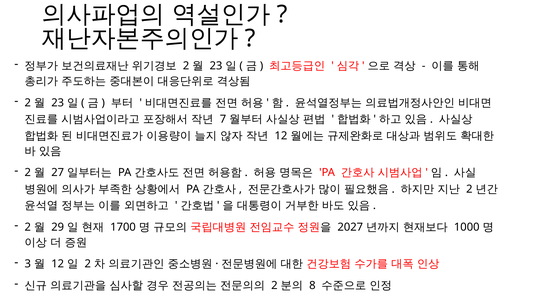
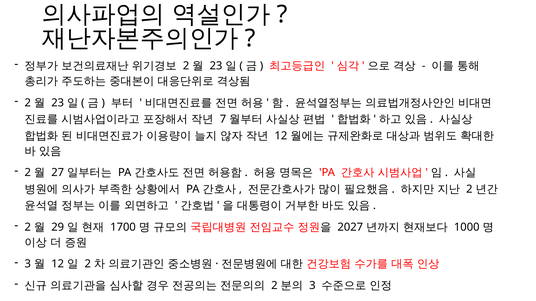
8 at (312, 286): 8 -> 3
